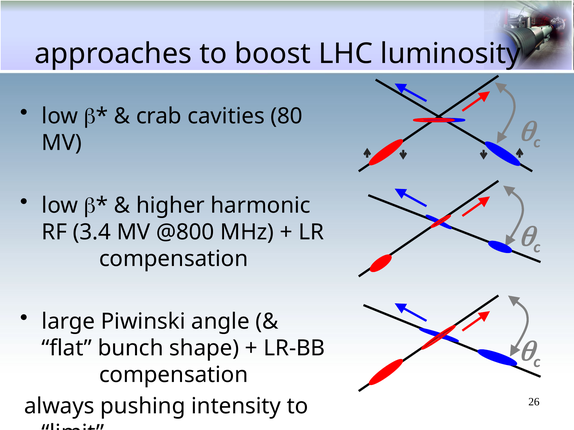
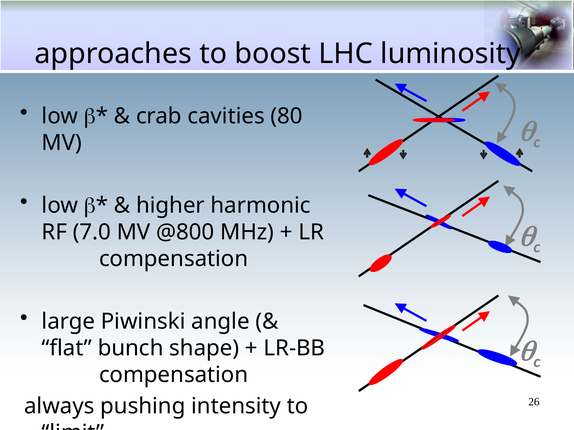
3.4: 3.4 -> 7.0
